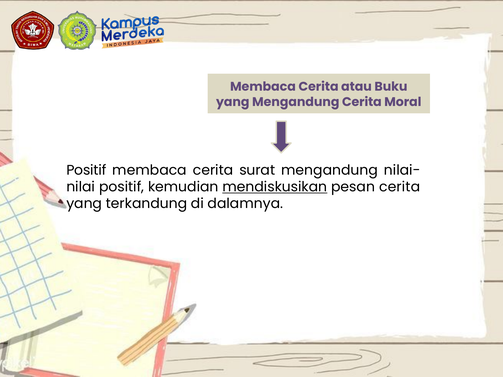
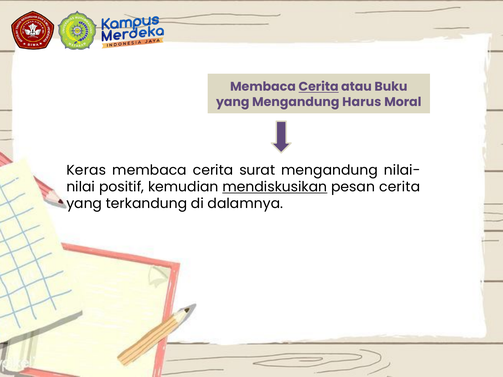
Cerita at (319, 87) underline: none -> present
Mengandung Cerita: Cerita -> Harus
Positif at (86, 170): Positif -> Keras
